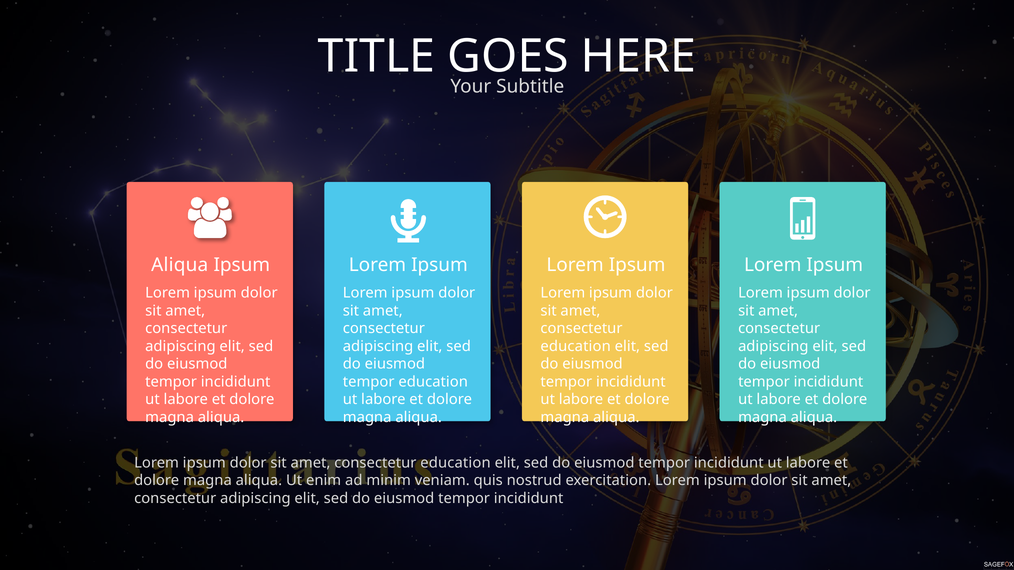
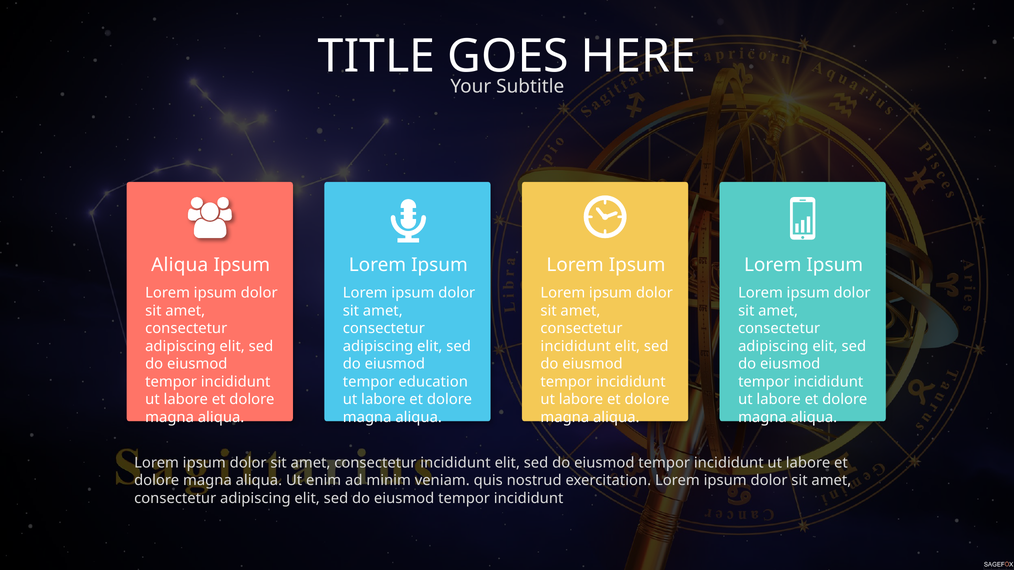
education at (576, 347): education -> incididunt
education at (455, 463): education -> incididunt
